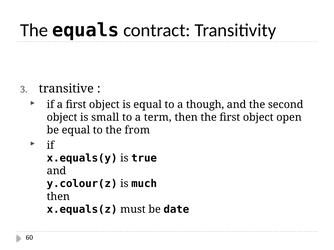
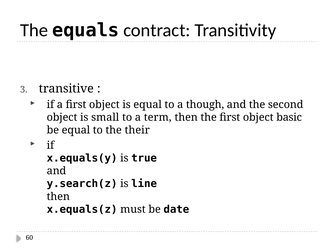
open: open -> basic
from: from -> their
y.colour(z: y.colour(z -> y.search(z
much: much -> line
